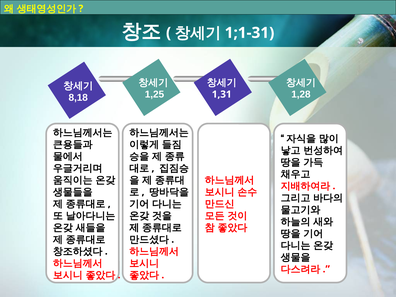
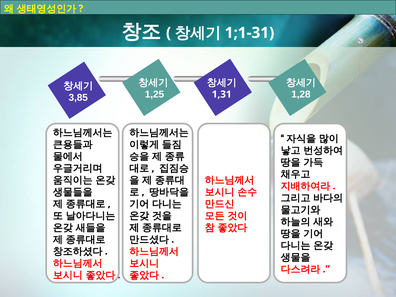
8,18: 8,18 -> 3,85
